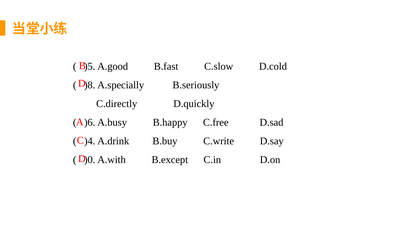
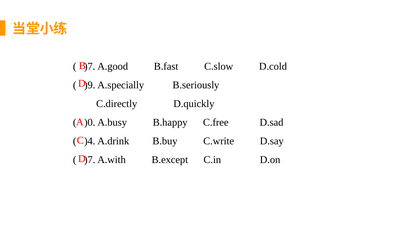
)5 at (90, 66): )5 -> )7
)8: )8 -> )9
)6: )6 -> )0
)0 at (90, 160): )0 -> )7
